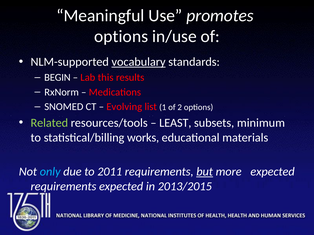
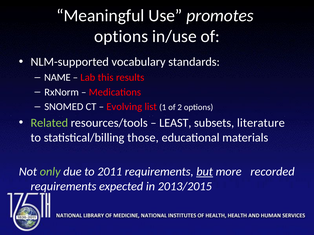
vocabulary underline: present -> none
BEGIN: BEGIN -> NAME
minimum: minimum -> literature
works: works -> those
only colour: light blue -> light green
more expected: expected -> recorded
